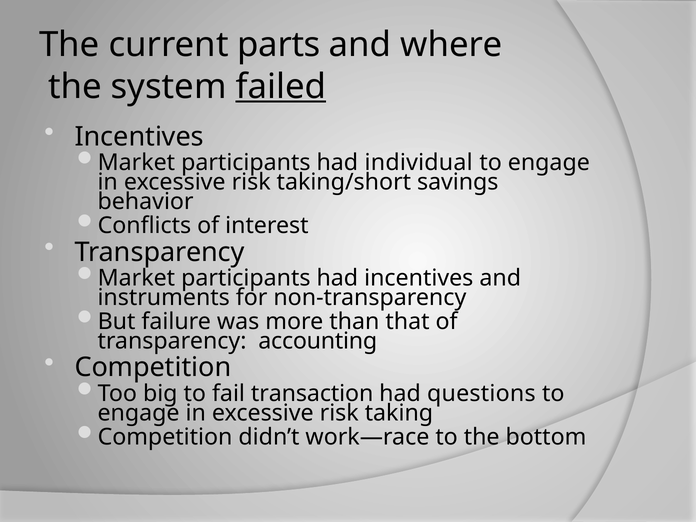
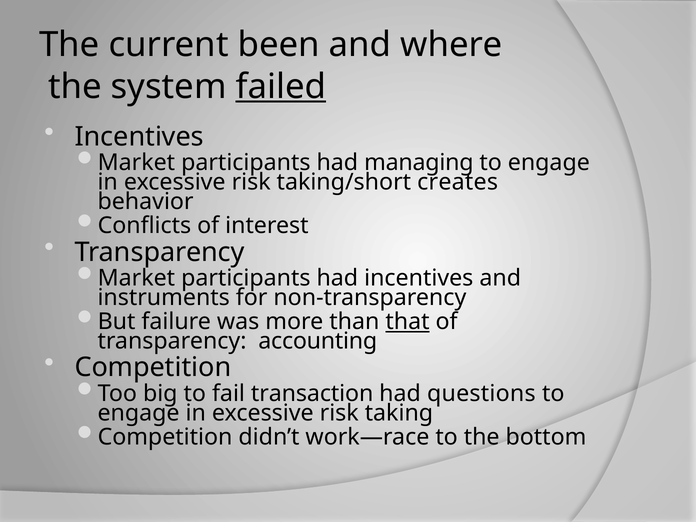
parts: parts -> been
individual: individual -> managing
savings: savings -> creates
that underline: none -> present
